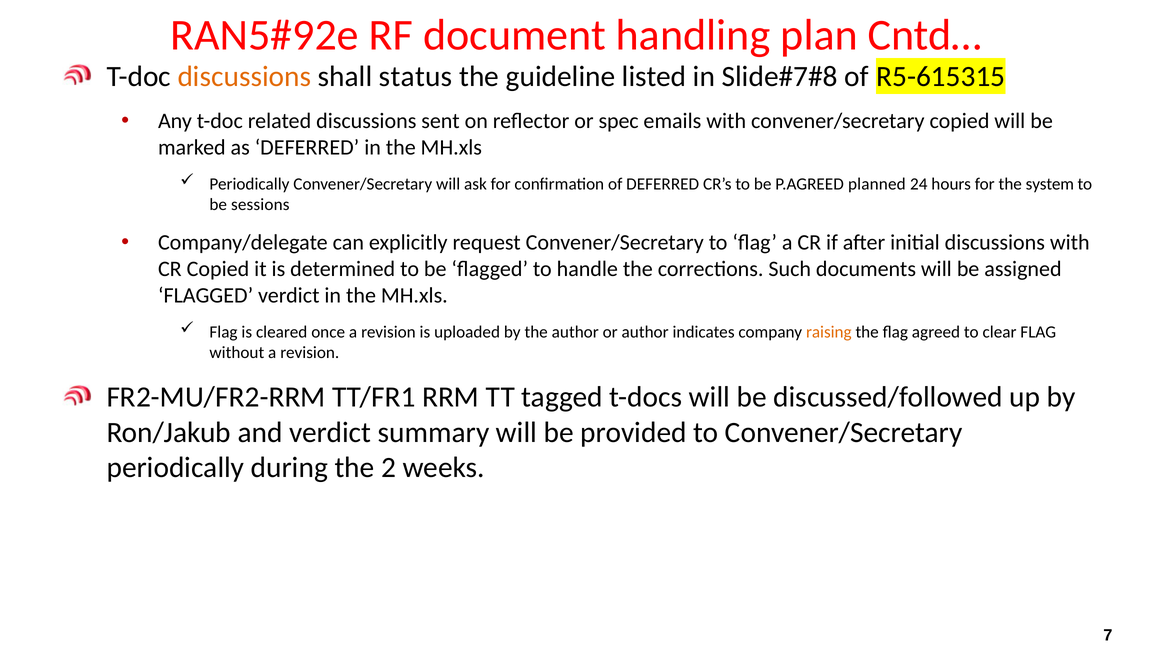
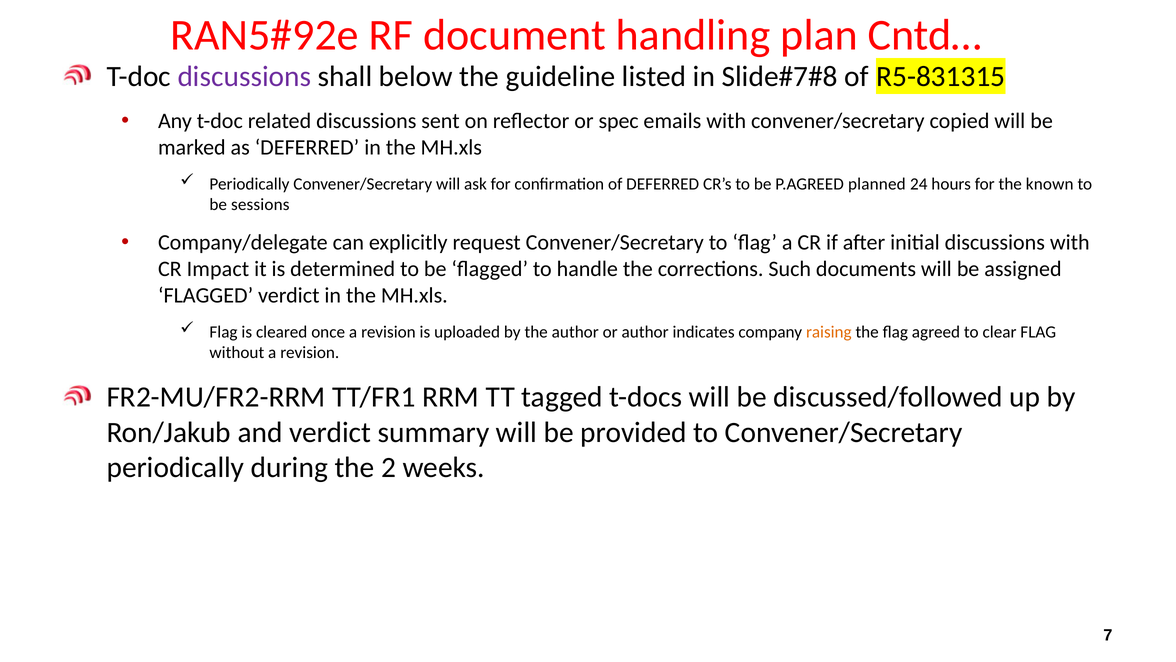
discussions at (244, 76) colour: orange -> purple
status: status -> below
R5-615315: R5-615315 -> R5-831315
system: system -> known
CR Copied: Copied -> Impact
